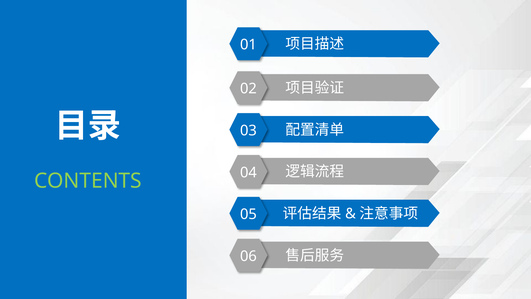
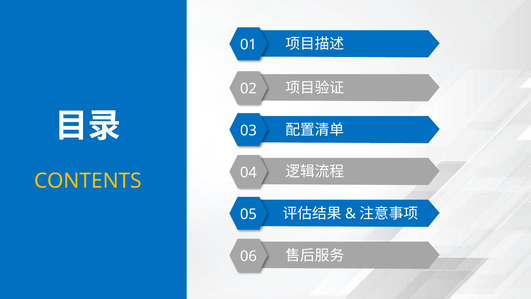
CONTENTS colour: light green -> yellow
